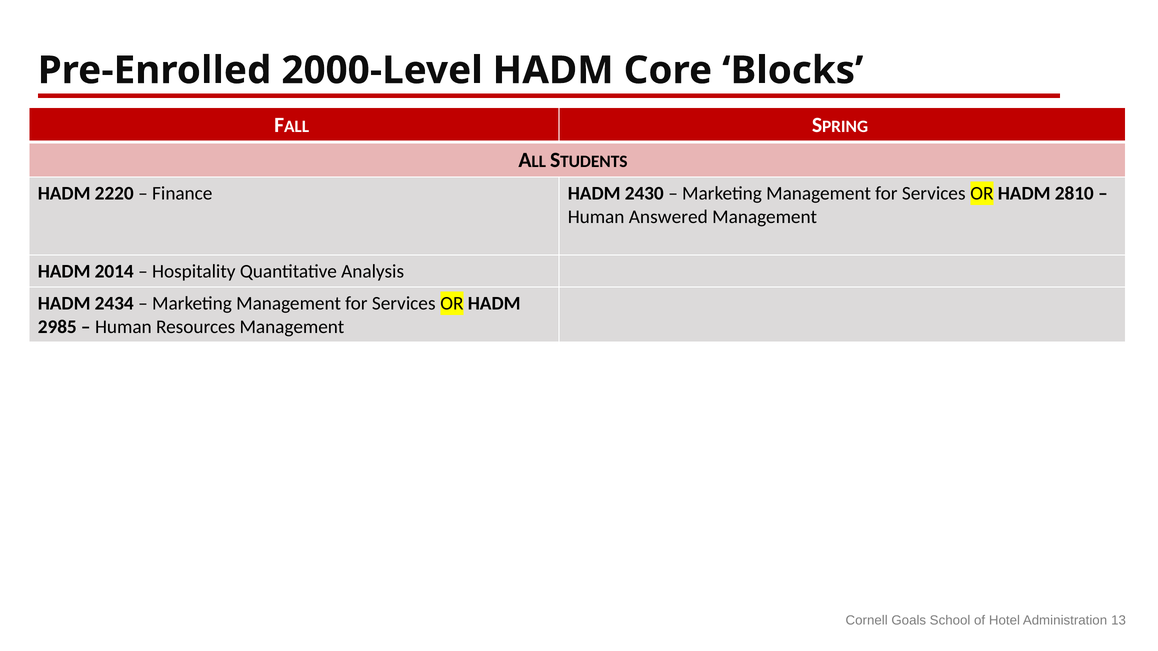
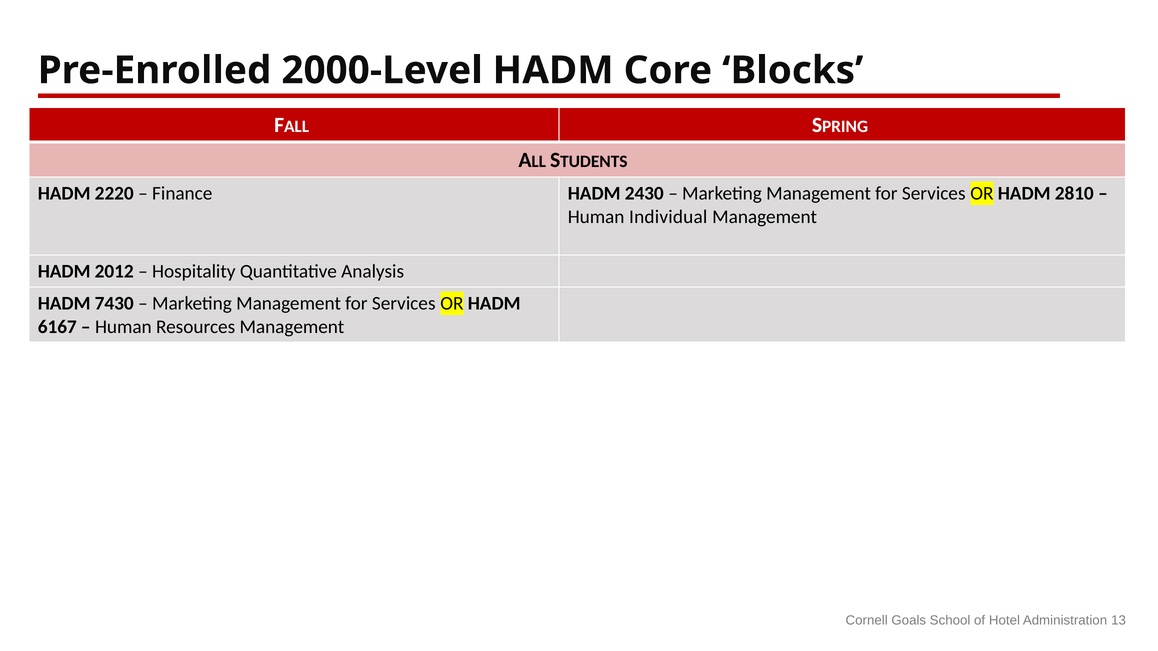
Answered: Answered -> Individual
2014: 2014 -> 2012
2434: 2434 -> 7430
2985: 2985 -> 6167
